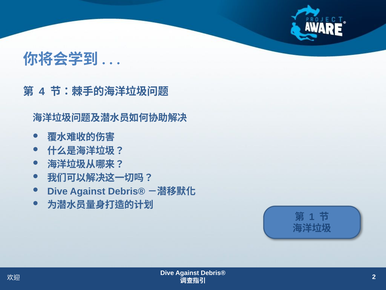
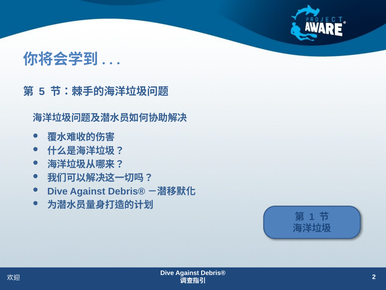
4: 4 -> 5
